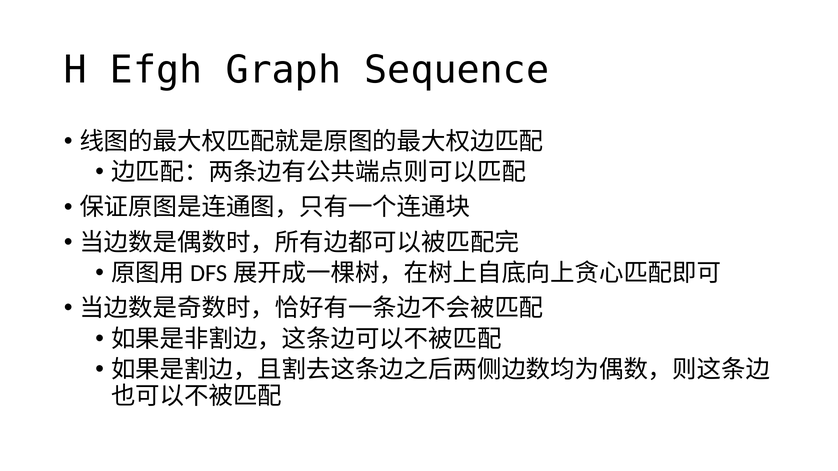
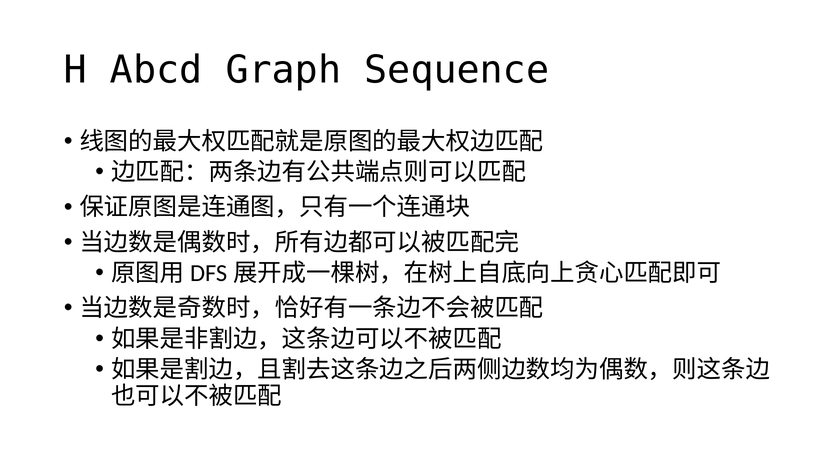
Efgh: Efgh -> Abcd
